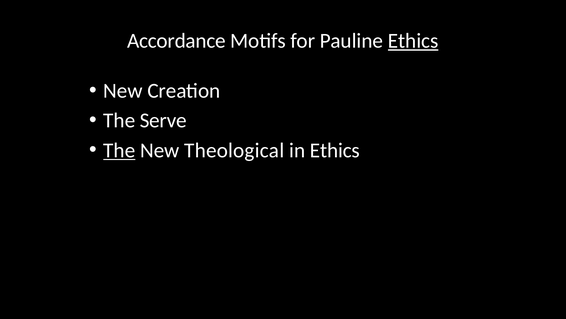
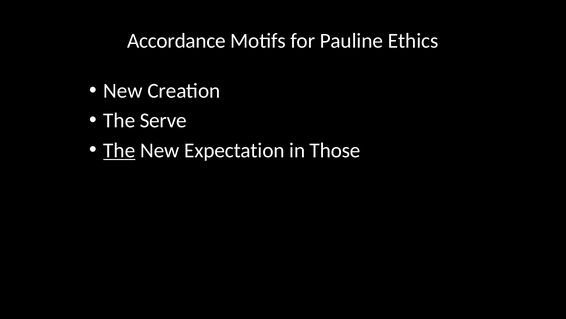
Ethics at (413, 41) underline: present -> none
Theological: Theological -> Expectation
in Ethics: Ethics -> Those
